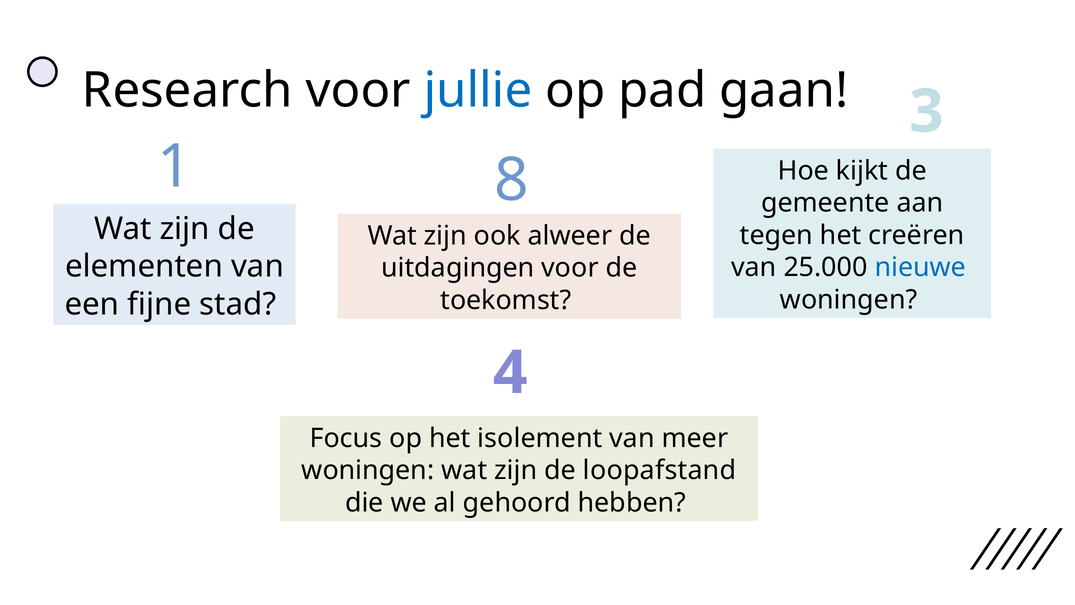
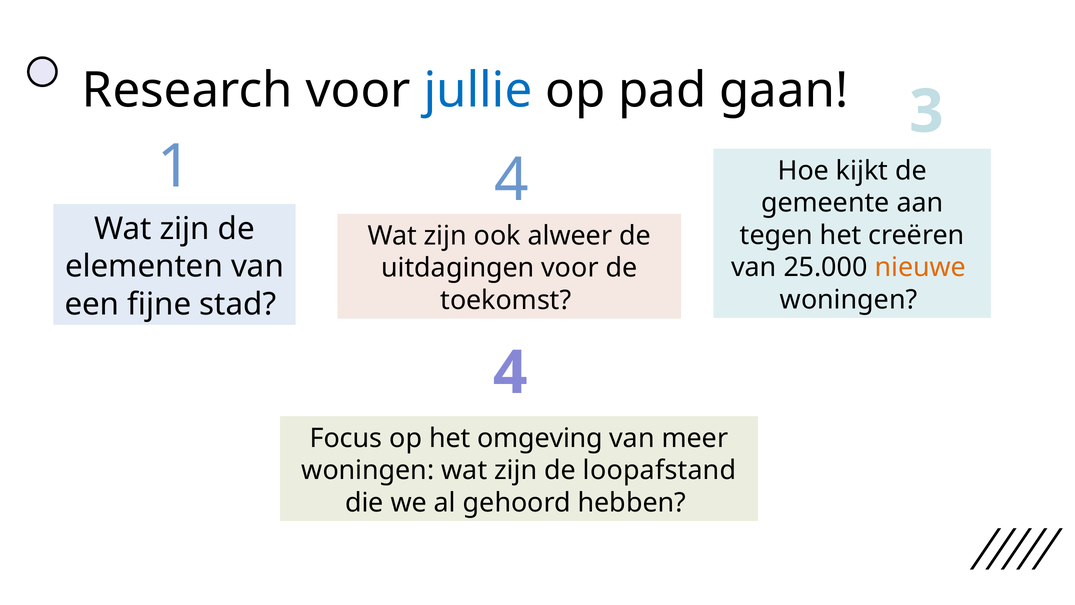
1 8: 8 -> 4
nieuwe colour: blue -> orange
isolement: isolement -> omgeving
